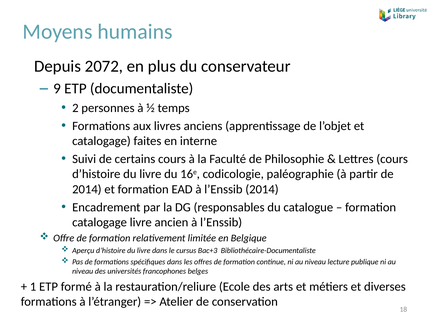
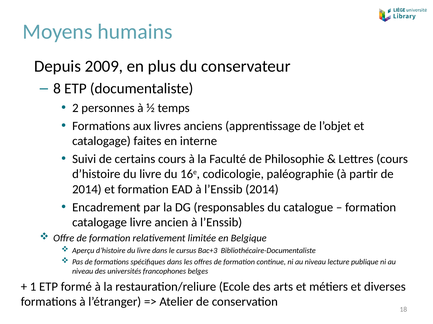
2072: 2072 -> 2009
9: 9 -> 8
